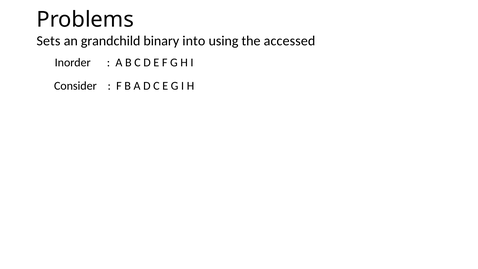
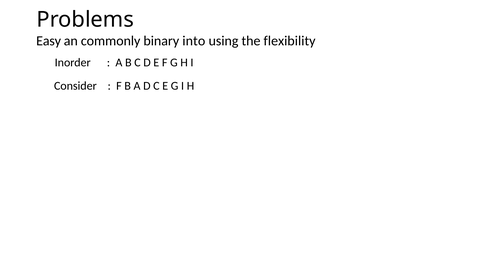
Sets: Sets -> Easy
grandchild: grandchild -> commonly
accessed: accessed -> flexibility
